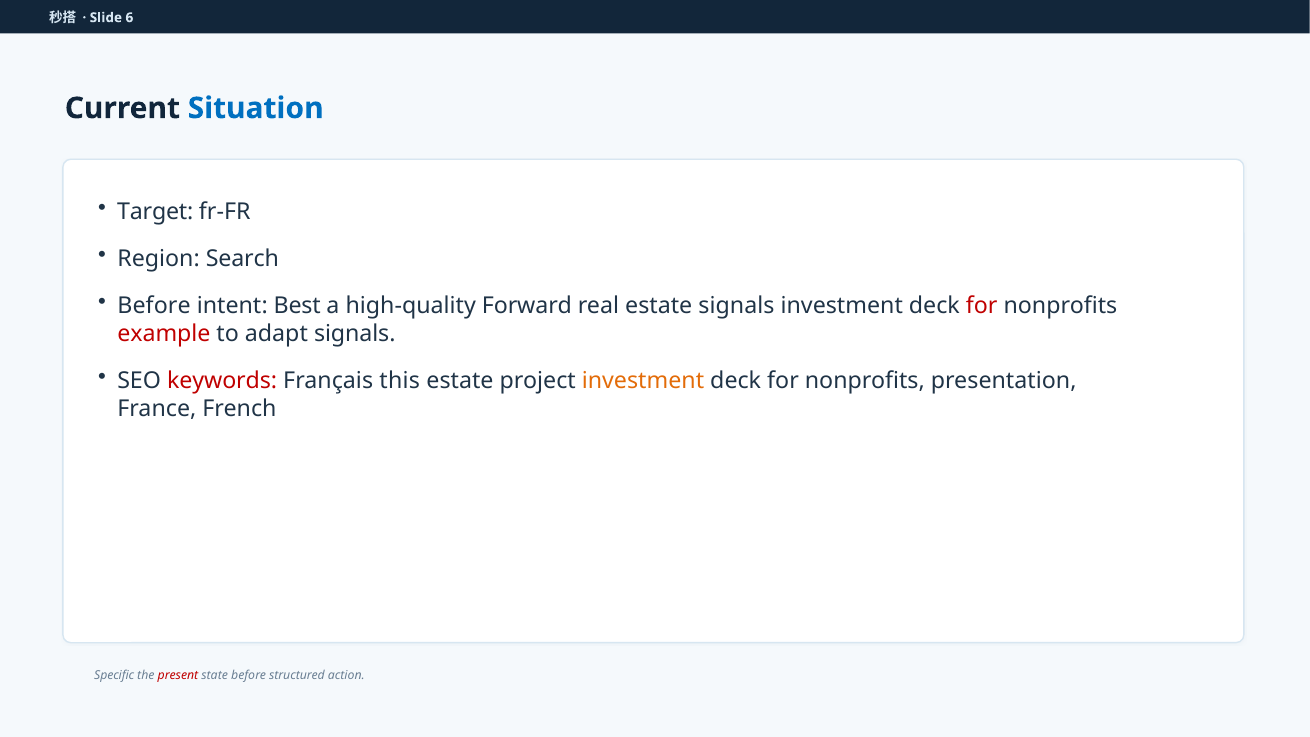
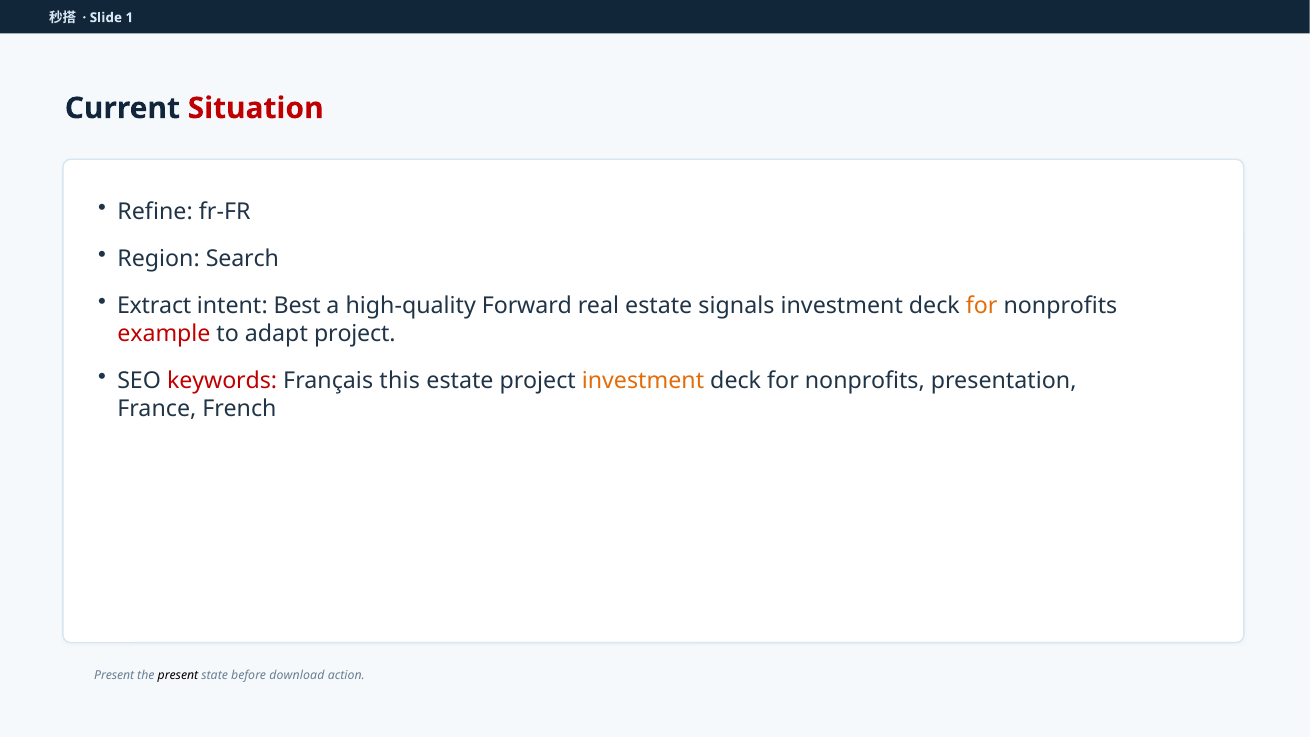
6: 6 -> 1
Situation colour: blue -> red
Target: Target -> Refine
Before at (154, 306): Before -> Extract
for at (982, 306) colour: red -> orange
adapt signals: signals -> project
Specific at (114, 675): Specific -> Present
present at (178, 675) colour: red -> black
structured: structured -> download
